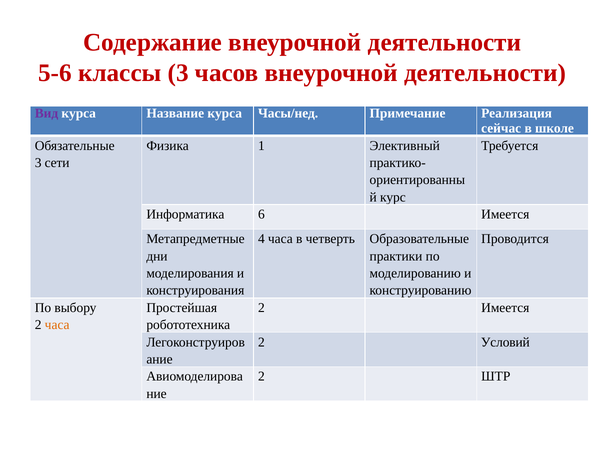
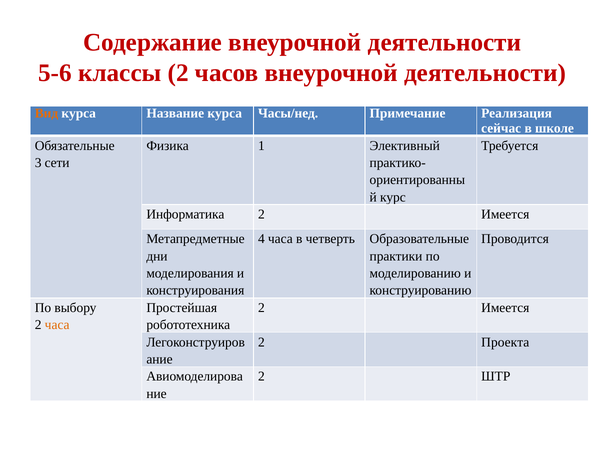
классы 3: 3 -> 2
Вид colour: purple -> orange
Информатика 6: 6 -> 2
Условий: Условий -> Проекта
